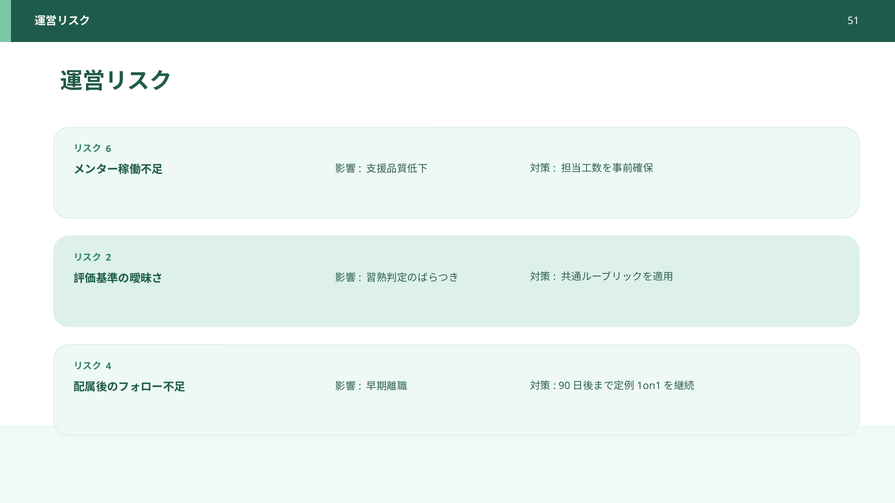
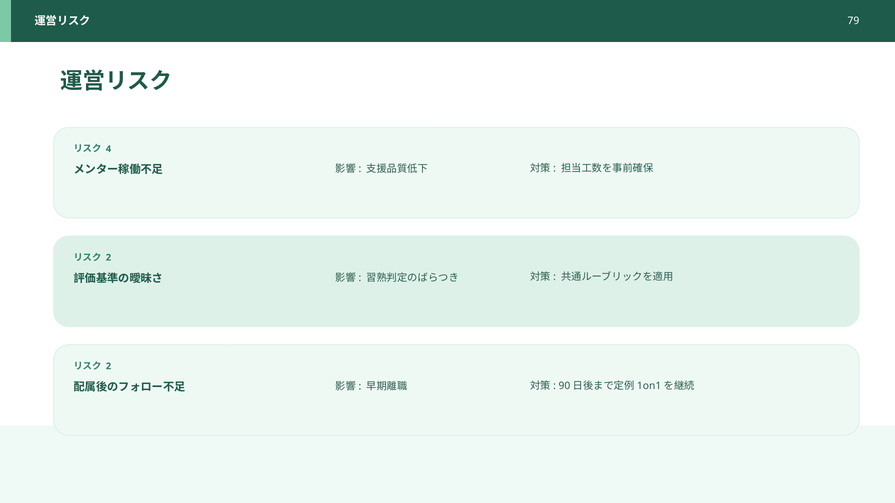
51: 51 -> 79
6: 6 -> 4
4 at (108, 366): 4 -> 2
